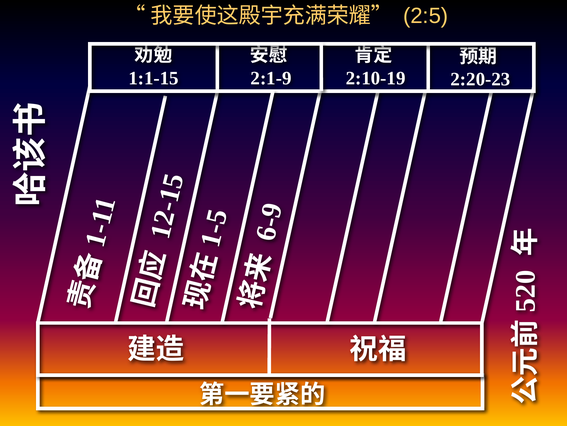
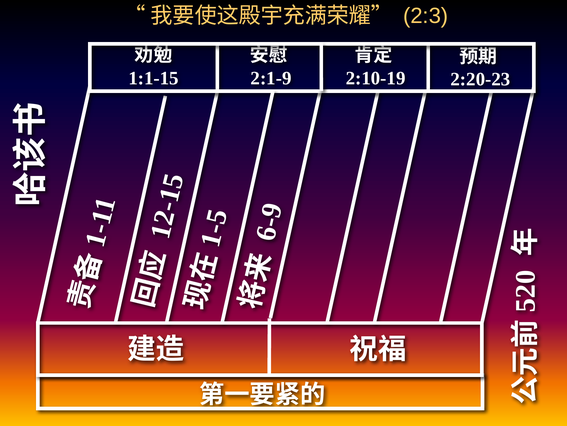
2:5: 2:5 -> 2:3
